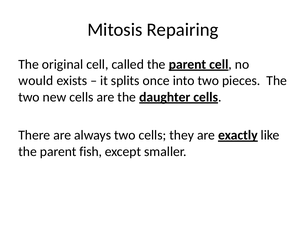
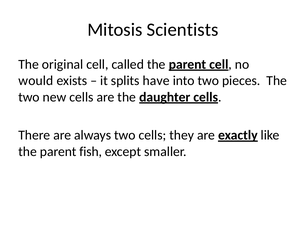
Repairing: Repairing -> Scientists
once: once -> have
